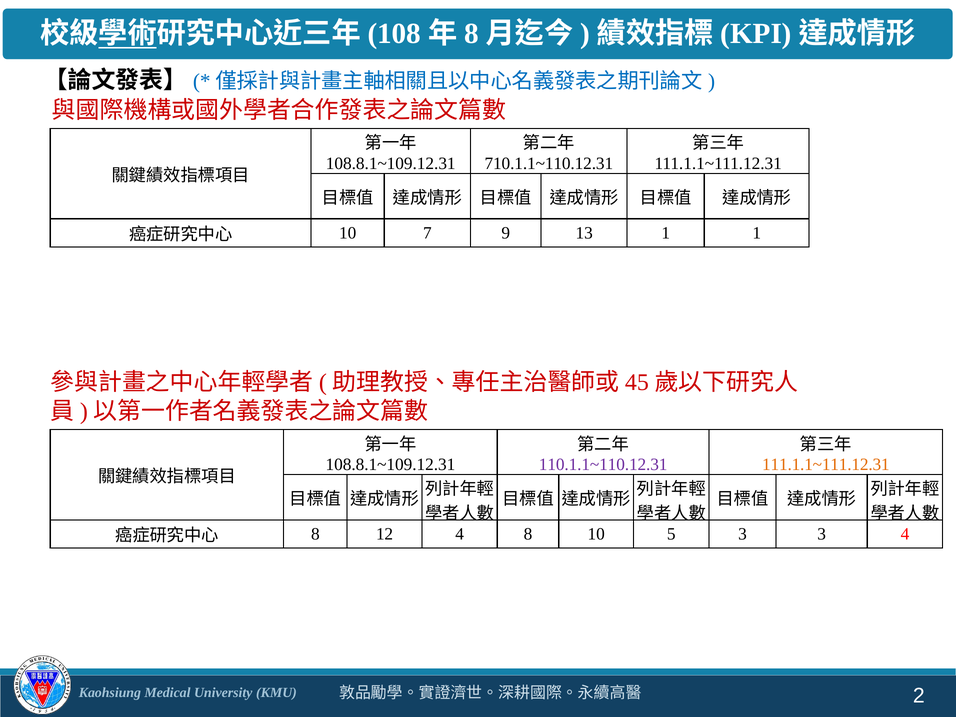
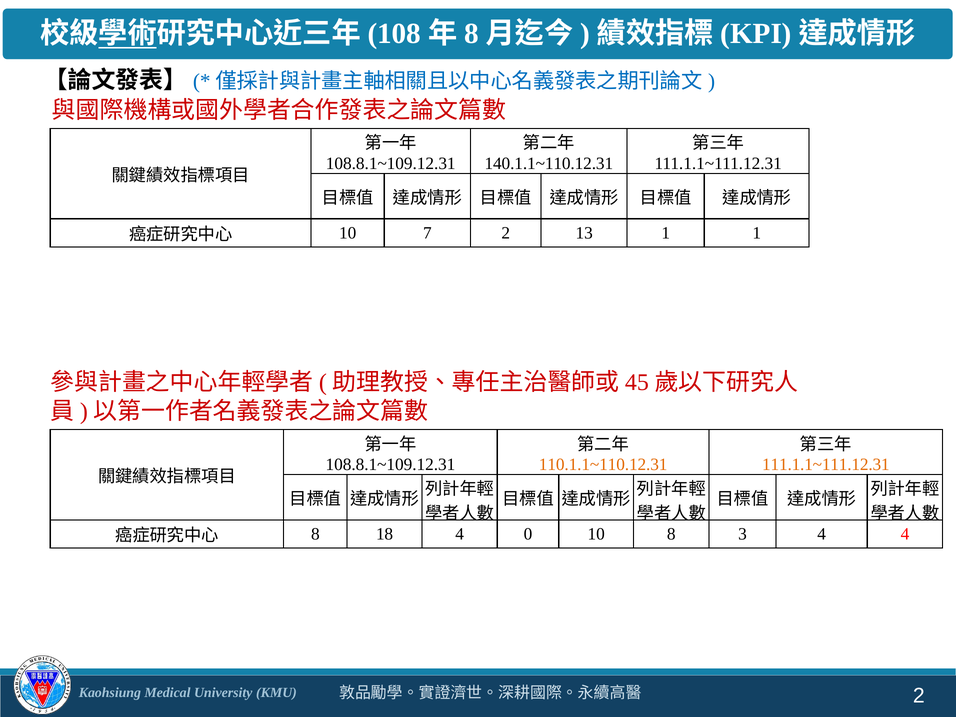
710.1.1~110.12.31: 710.1.1~110.12.31 -> 140.1.1~110.12.31
7 9: 9 -> 2
110.1.1~110.12.31 colour: purple -> orange
12: 12 -> 18
4 8: 8 -> 0
10 5: 5 -> 8
3 3: 3 -> 4
